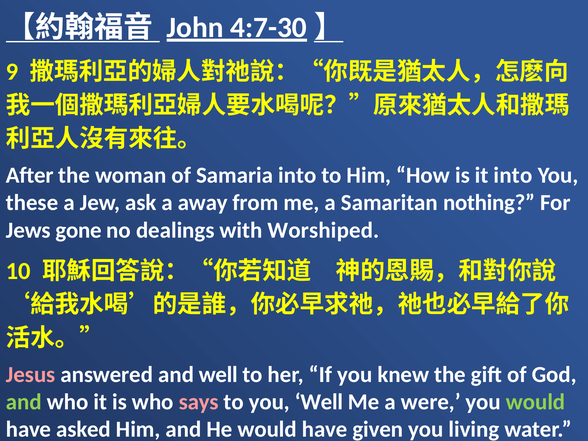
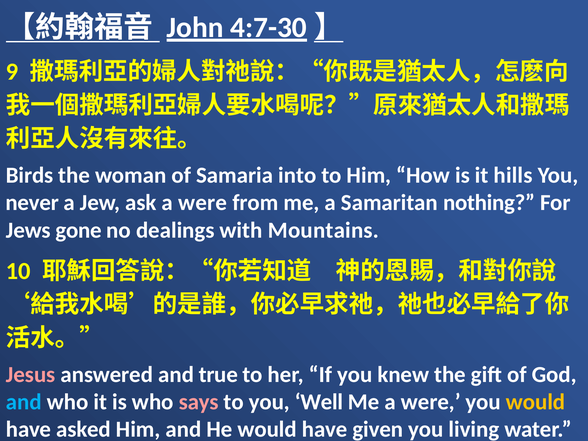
After: After -> Birds
it into: into -> hills
these: these -> never
ask a away: away -> were
Worshiped: Worshiped -> Mountains
and well: well -> true
and at (24, 402) colour: light green -> light blue
would at (536, 402) colour: light green -> yellow
